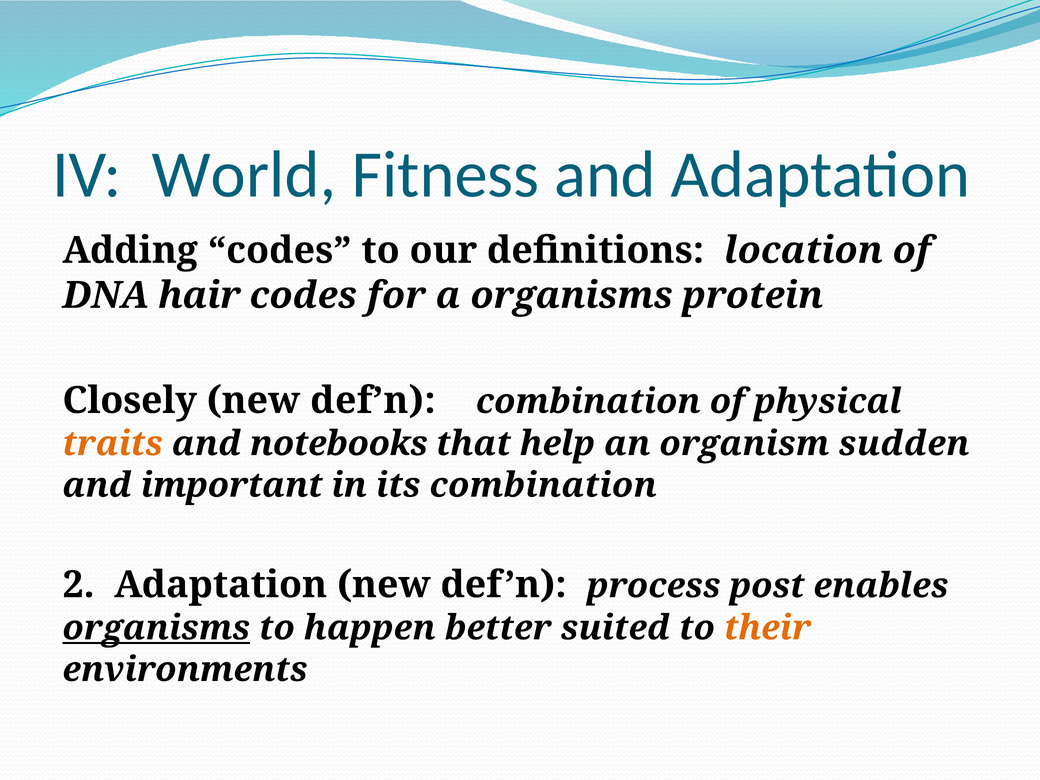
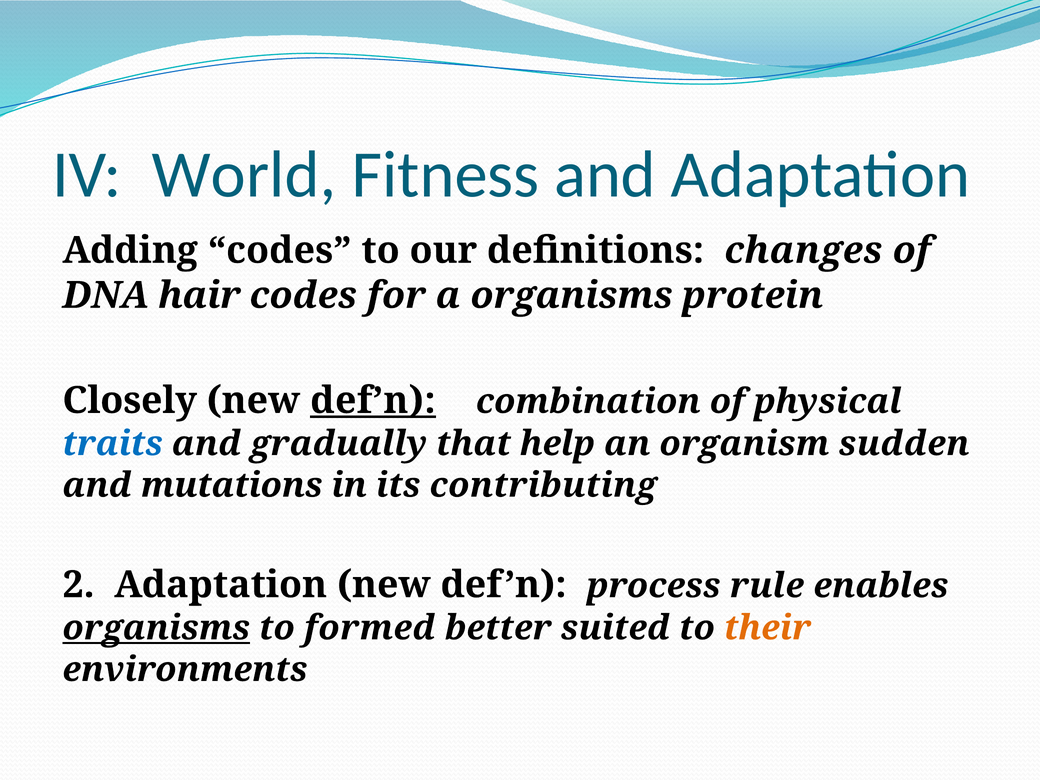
location: location -> changes
def’n at (373, 401) underline: none -> present
traits colour: orange -> blue
notebooks: notebooks -> gradually
important: important -> mutations
its combination: combination -> contributing
post: post -> rule
happen: happen -> formed
